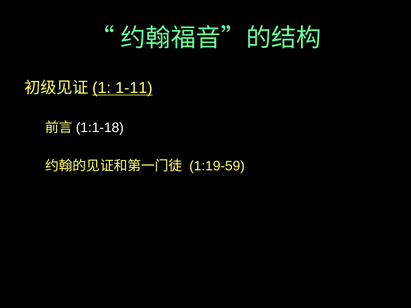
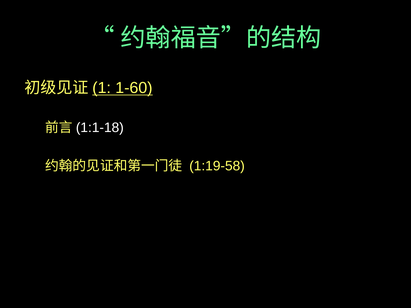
1-11: 1-11 -> 1-60
1:19-59: 1:19-59 -> 1:19-58
